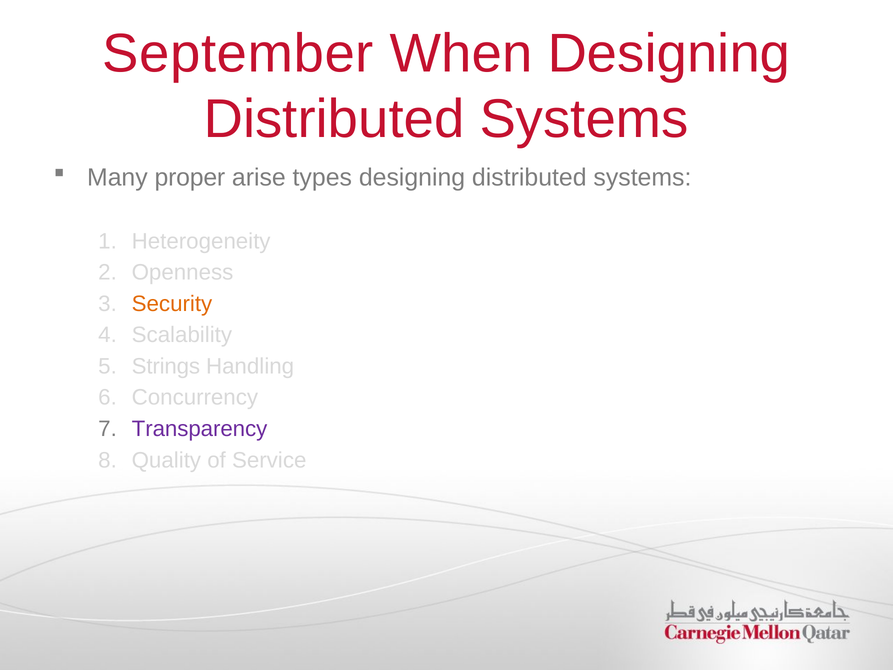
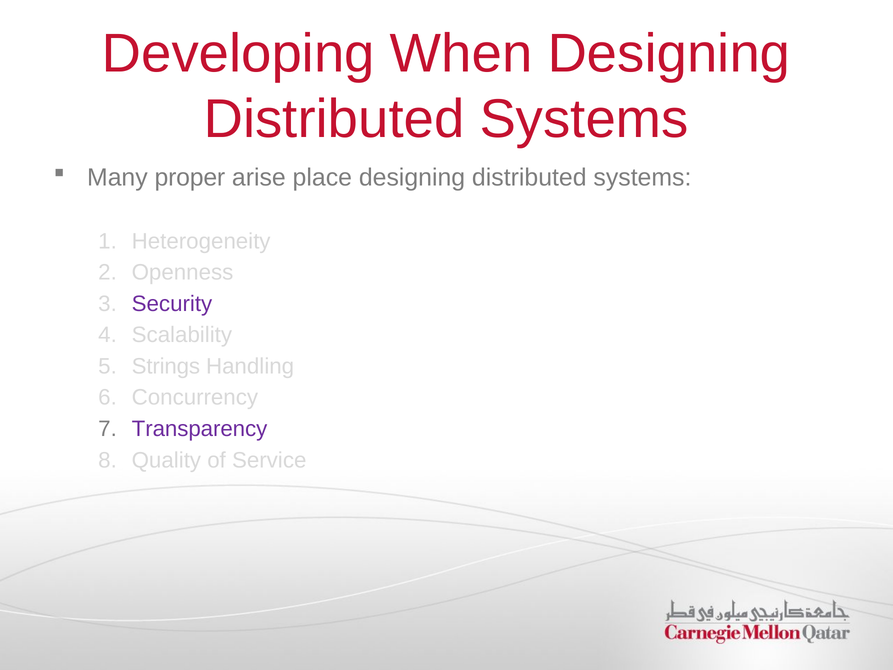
September: September -> Developing
types: types -> place
Security colour: orange -> purple
